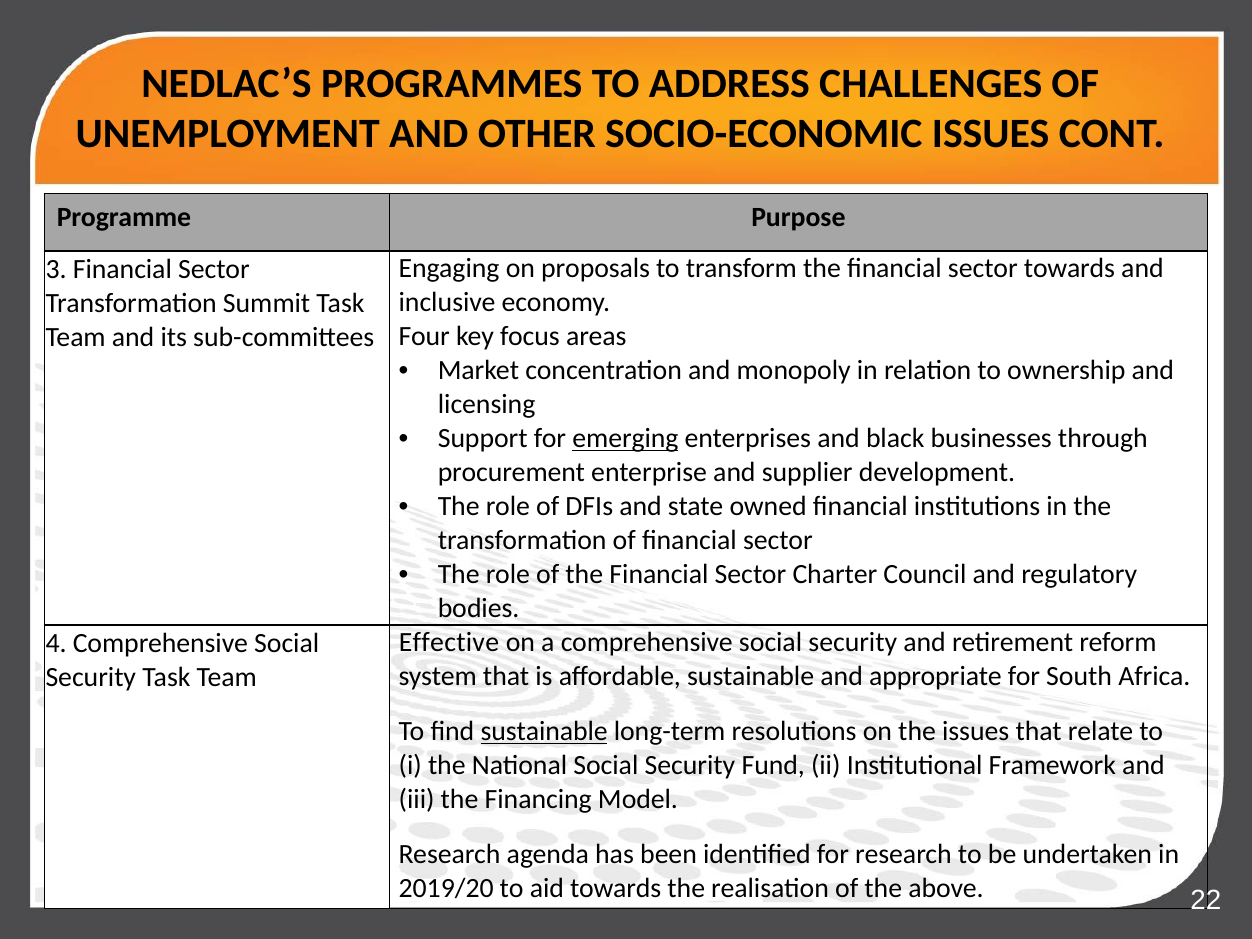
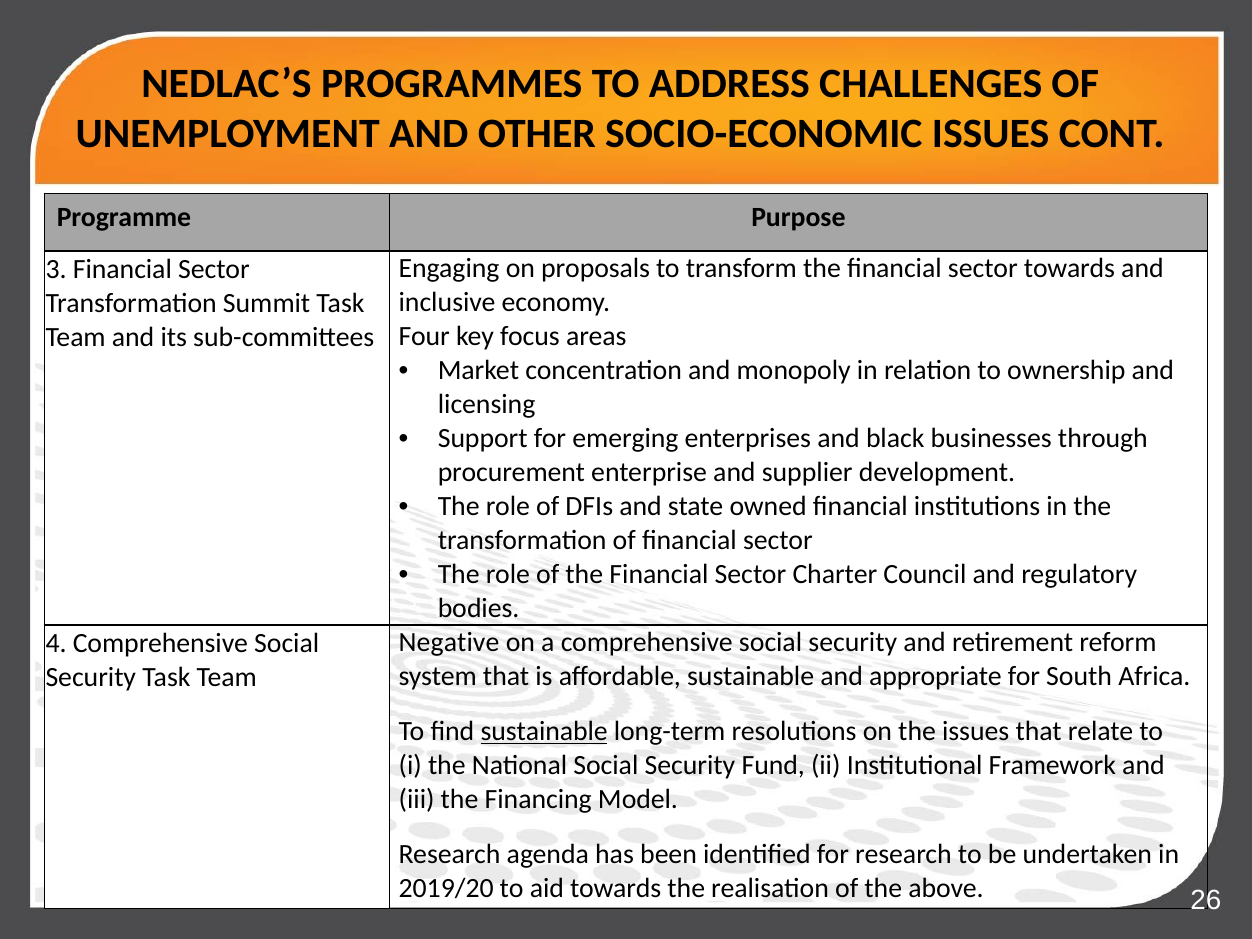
emerging underline: present -> none
Effective: Effective -> Negative
22: 22 -> 26
